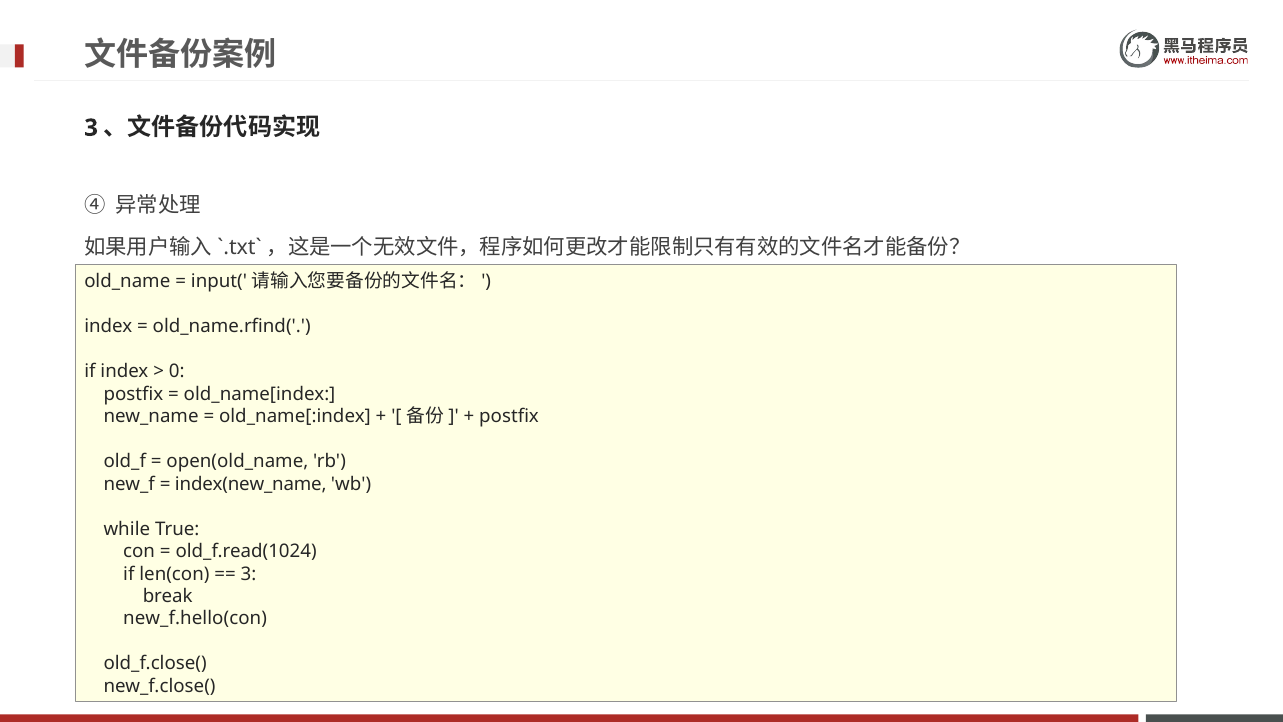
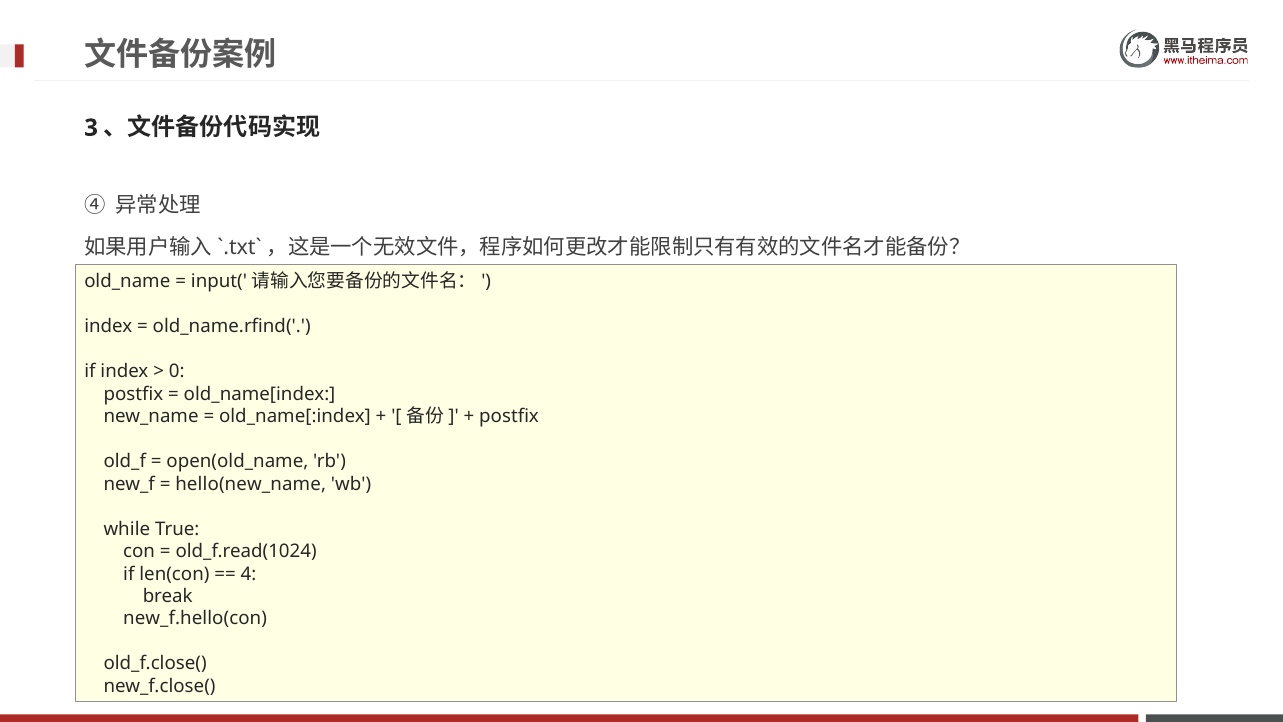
index(new_name: index(new_name -> hello(new_name
3 at (249, 574): 3 -> 4
